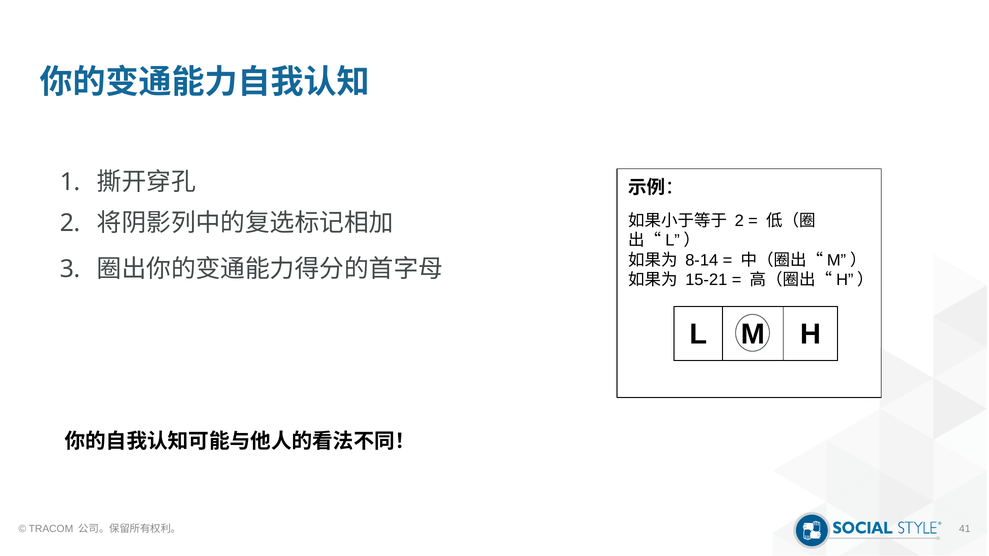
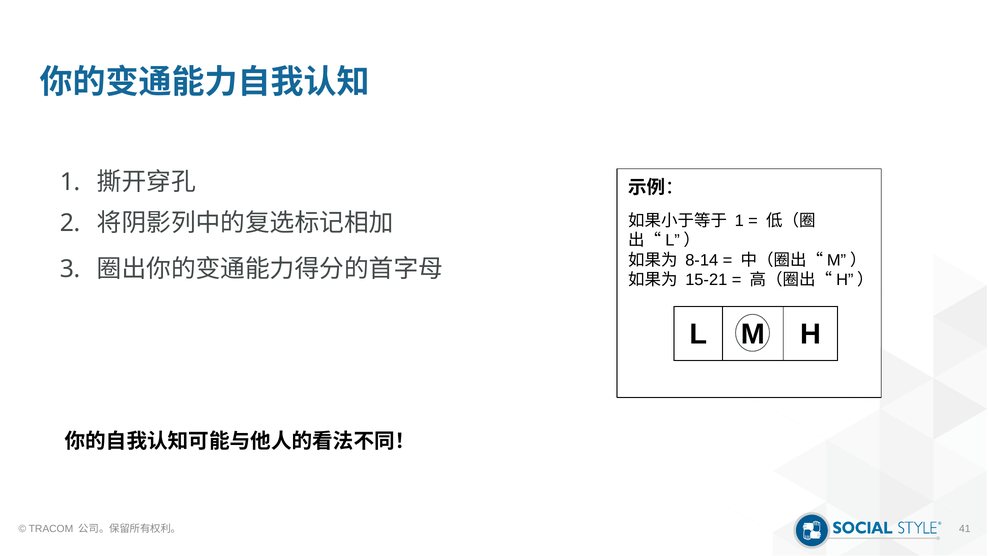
2 at (739, 221): 2 -> 1
